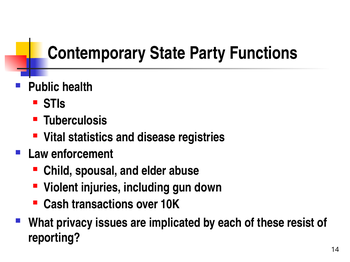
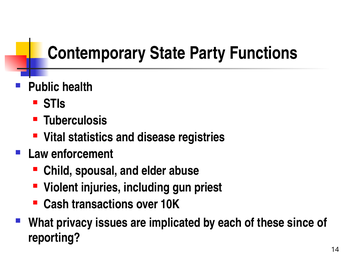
down: down -> priest
resist: resist -> since
